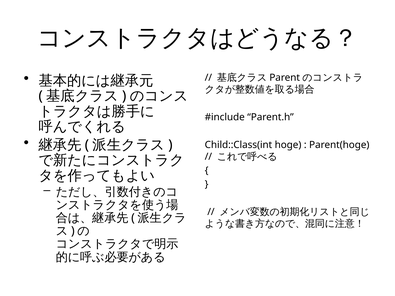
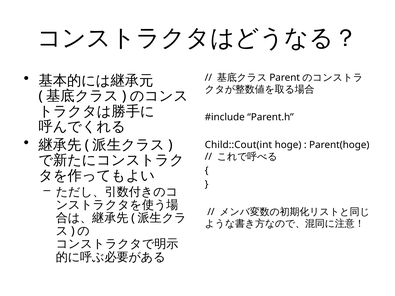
Child::Class(int: Child::Class(int -> Child::Cout(int
